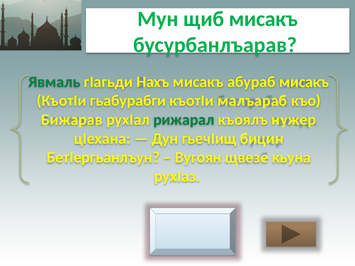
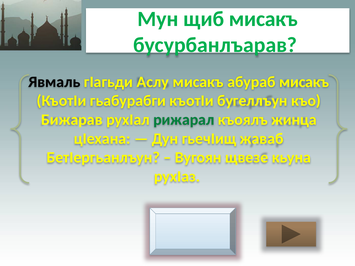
Явмаль colour: green -> black
Нахъ: Нахъ -> Аслу
малъараб: малъараб -> бугеллъун
нужер: нужер -> жинца
бицин: бицин -> жаваб
